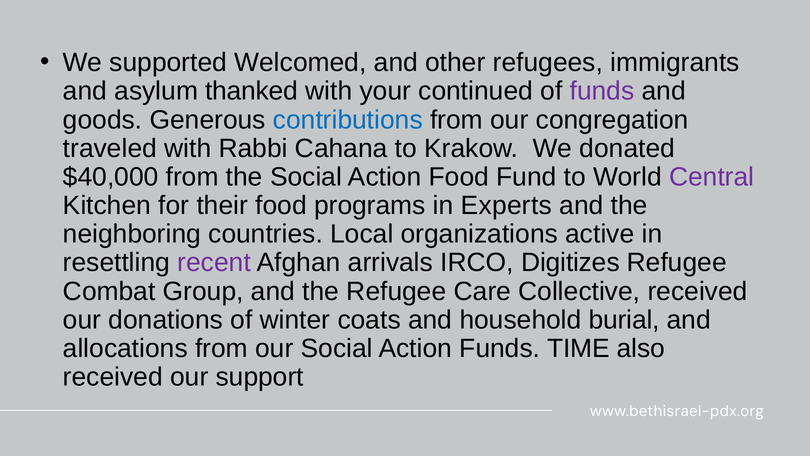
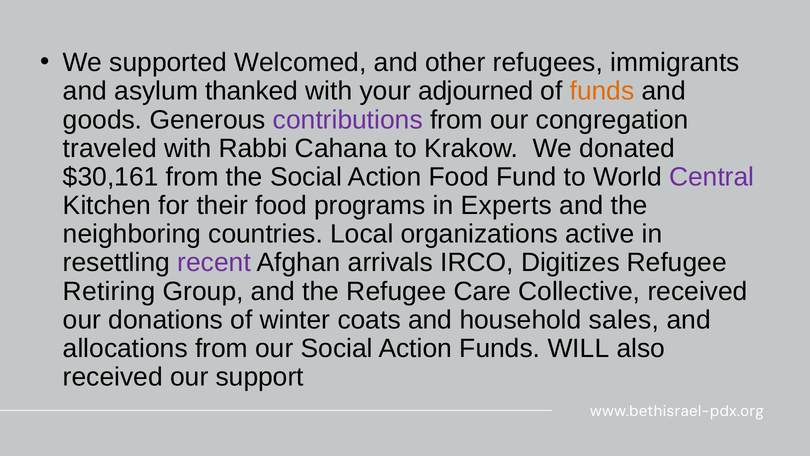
continued: continued -> adjourned
funds at (602, 91) colour: purple -> orange
contributions colour: blue -> purple
$40,000: $40,000 -> $30,161
Combat: Combat -> Retiring
burial: burial -> sales
TIME: TIME -> WILL
